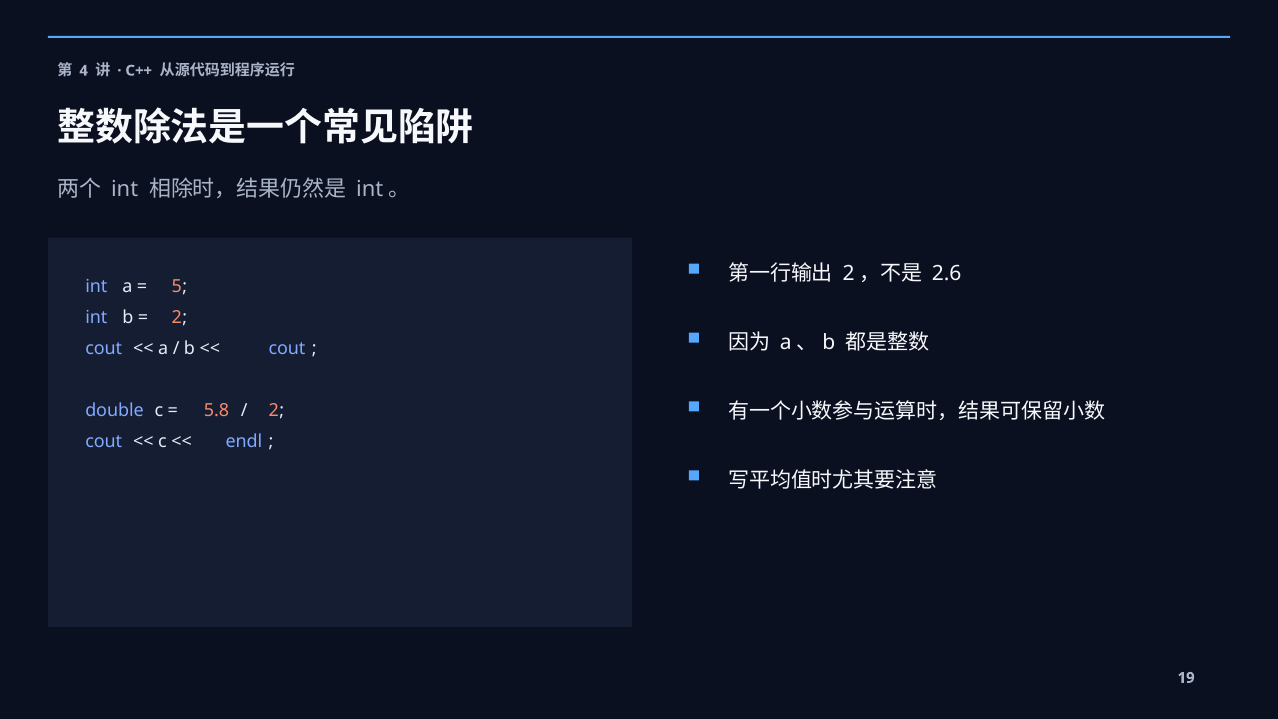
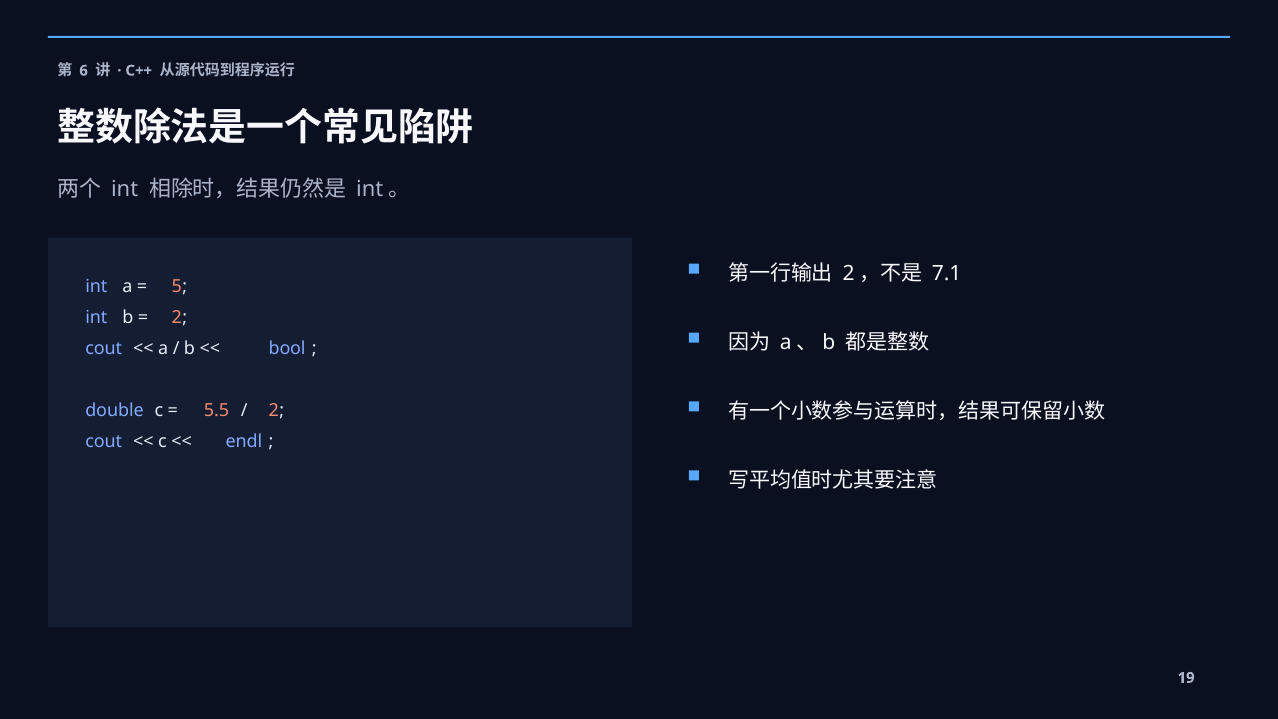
4: 4 -> 6
2.6: 2.6 -> 7.1
cout at (287, 348): cout -> bool
5.8: 5.8 -> 5.5
